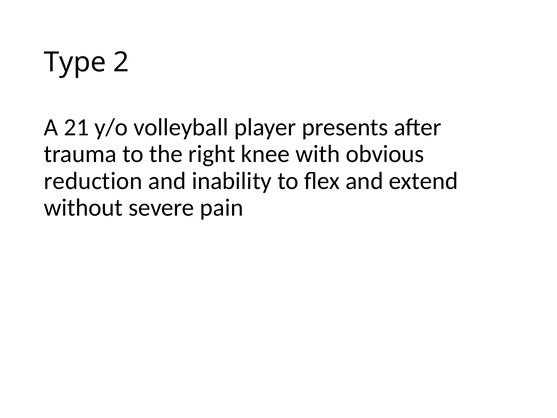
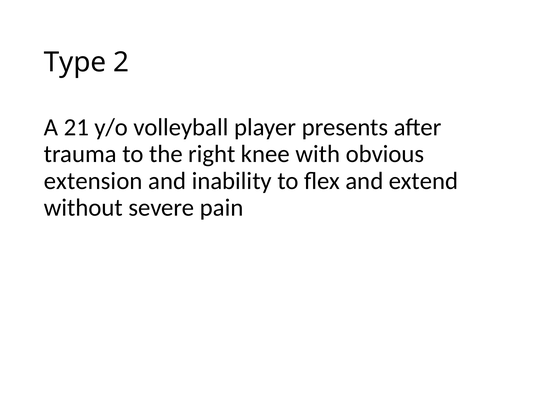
reduction: reduction -> extension
